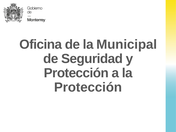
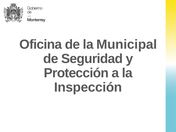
Protección at (88, 87): Protección -> Inspección
